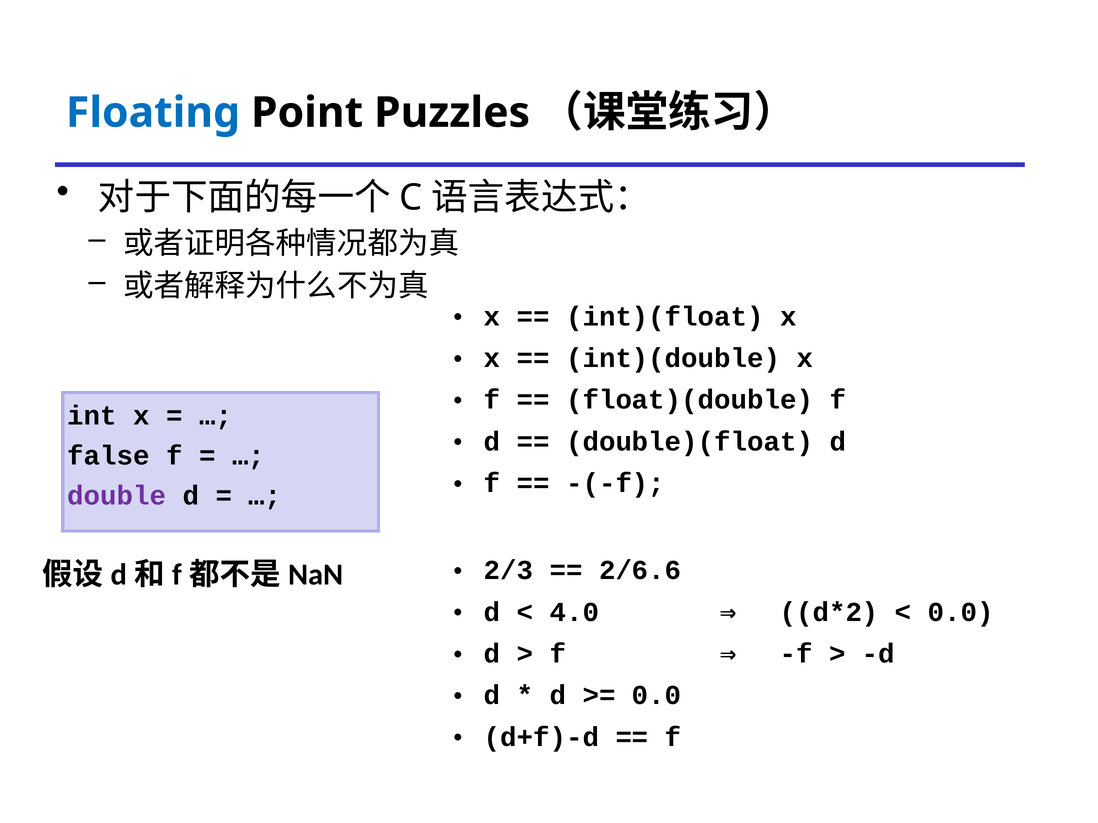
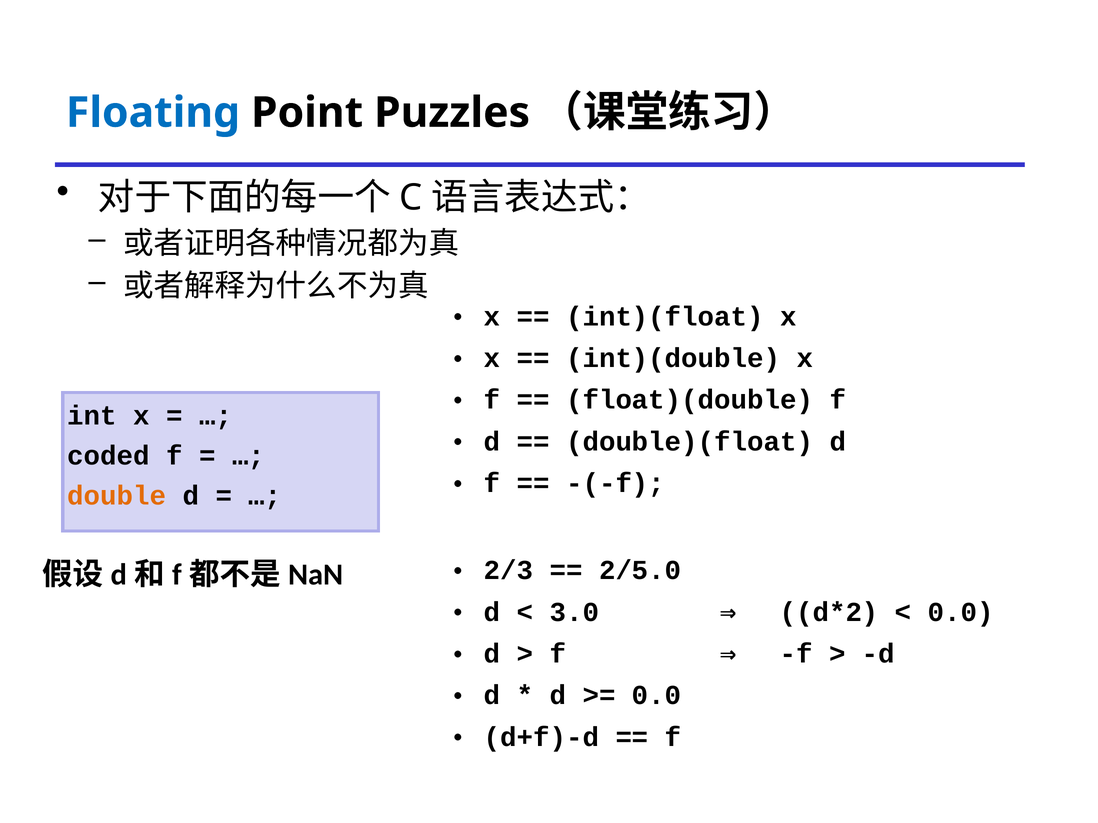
false: false -> coded
double colour: purple -> orange
2/6.6: 2/6.6 -> 2/5.0
4.0: 4.0 -> 3.0
